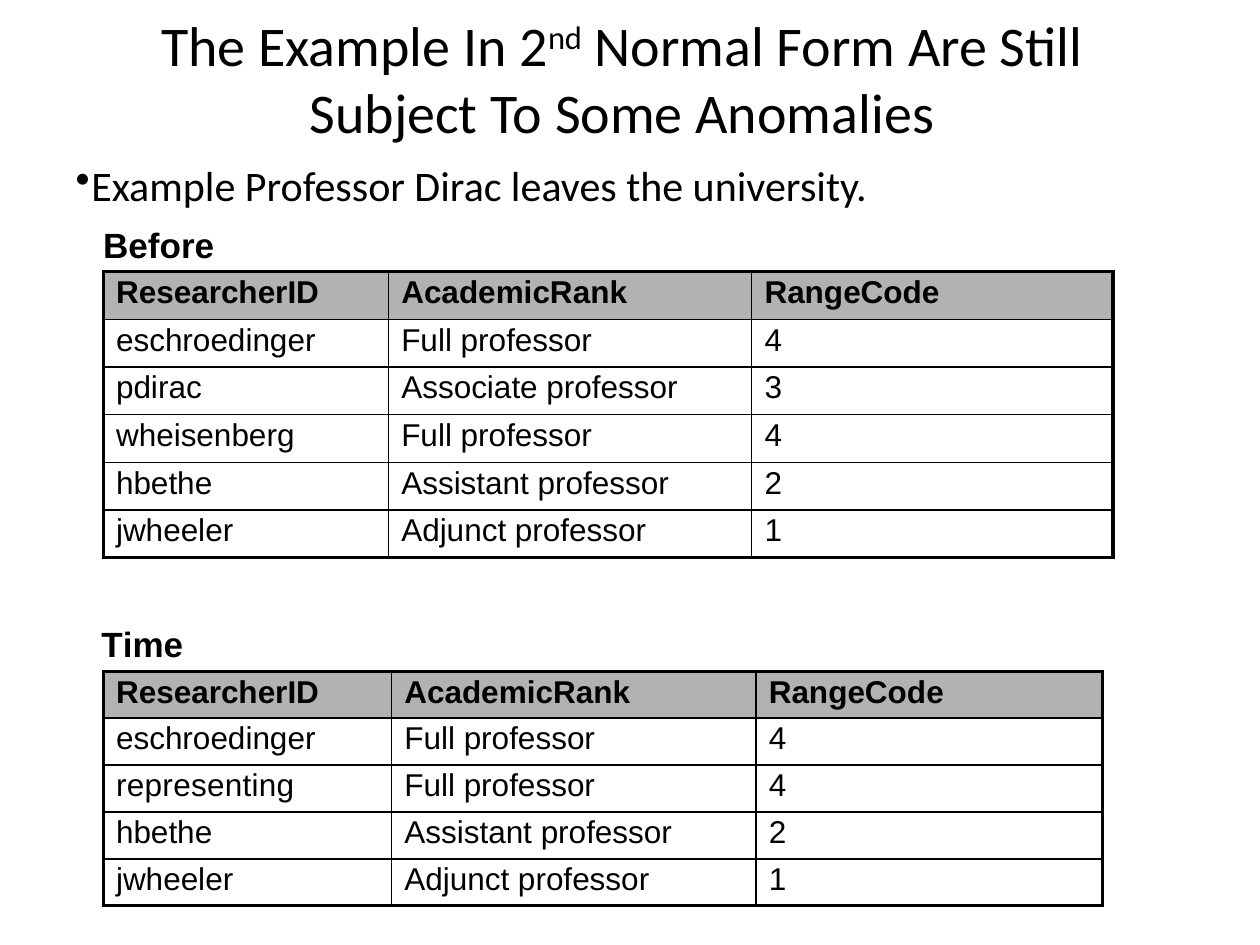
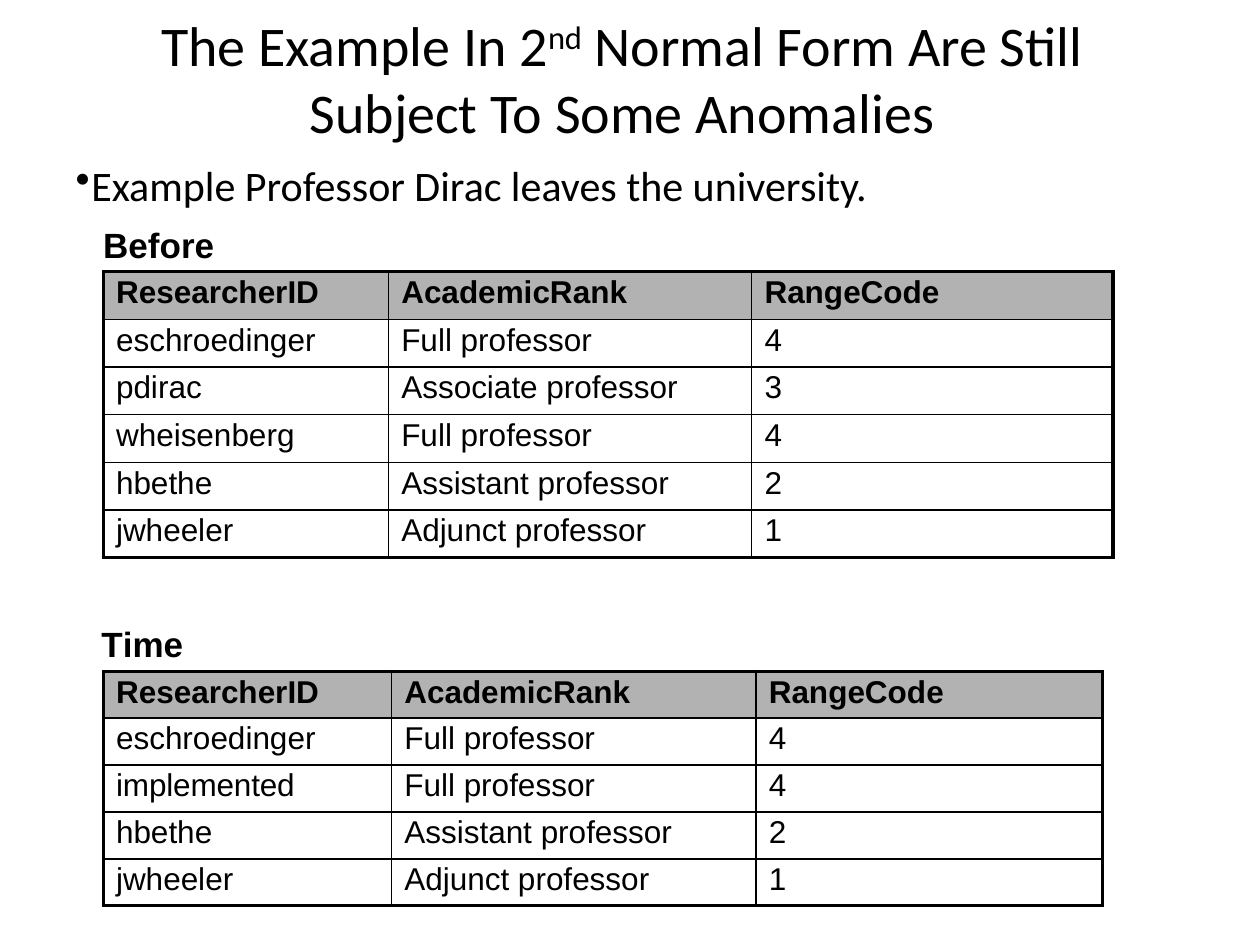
representing: representing -> implemented
